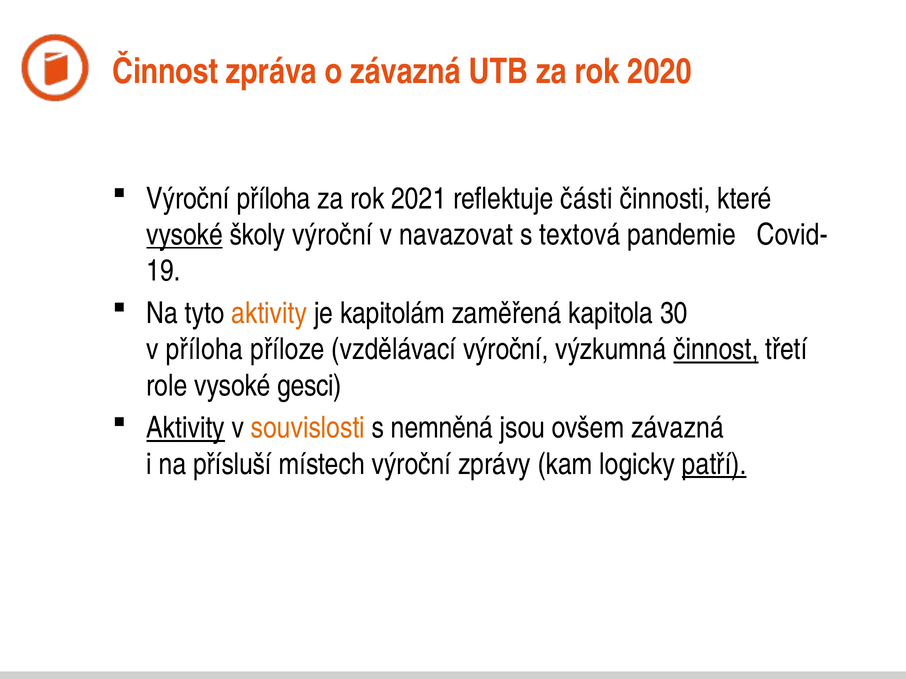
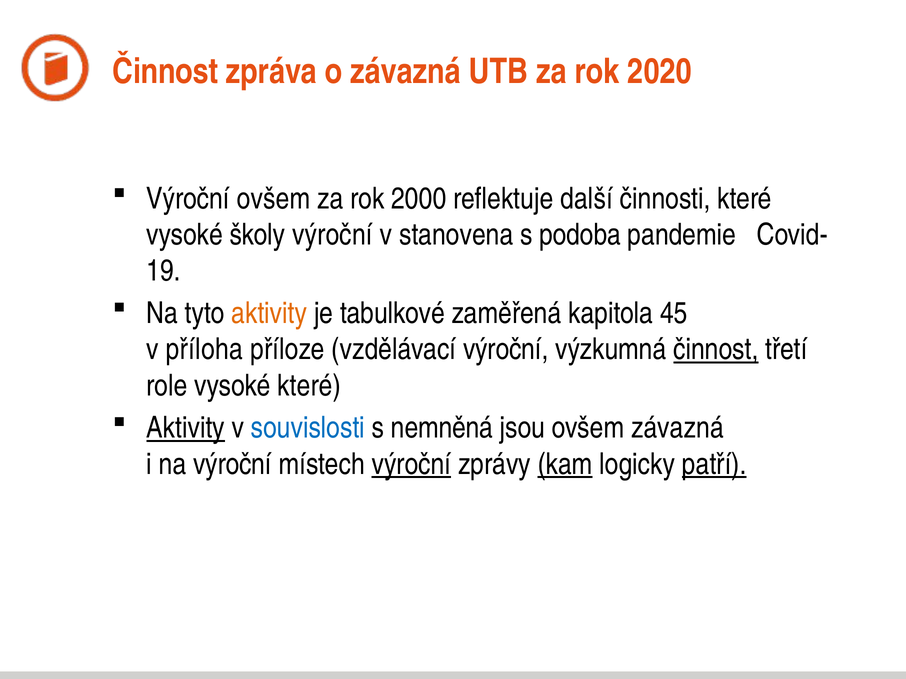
Výroční příloha: příloha -> ovšem
2021: 2021 -> 2000
části: části -> další
vysoké at (185, 235) underline: present -> none
navazovat: navazovat -> stanovena
textová: textová -> podoba
kapitolám: kapitolám -> tabulkové
30: 30 -> 45
vysoké gesci: gesci -> které
souvislosti colour: orange -> blue
na přísluší: přísluší -> výroční
výroční at (411, 464) underline: none -> present
kam underline: none -> present
